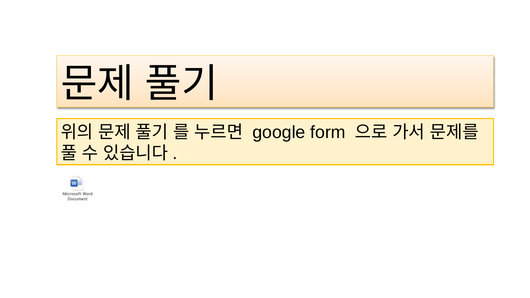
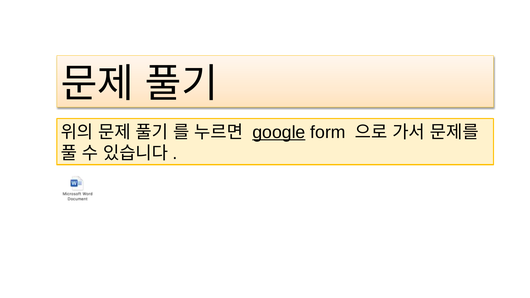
google underline: none -> present
